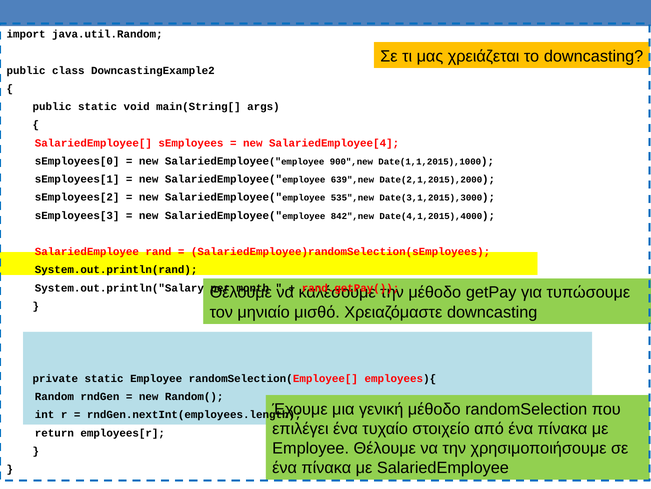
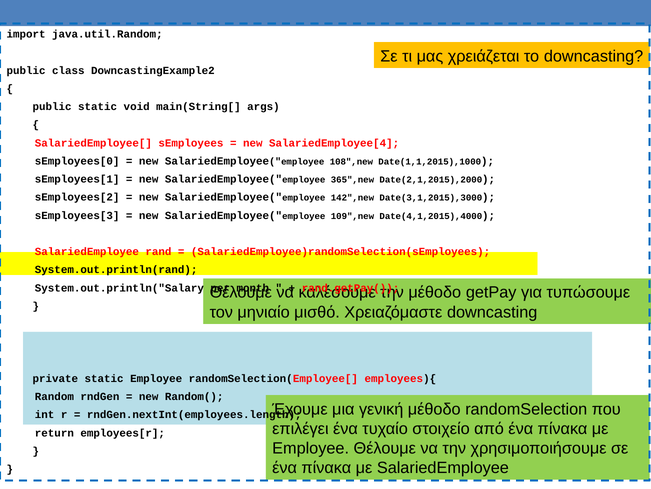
900",new: 900",new -> 108",new
639",new: 639",new -> 365",new
535",new: 535",new -> 142",new
842",new: 842",new -> 109",new
